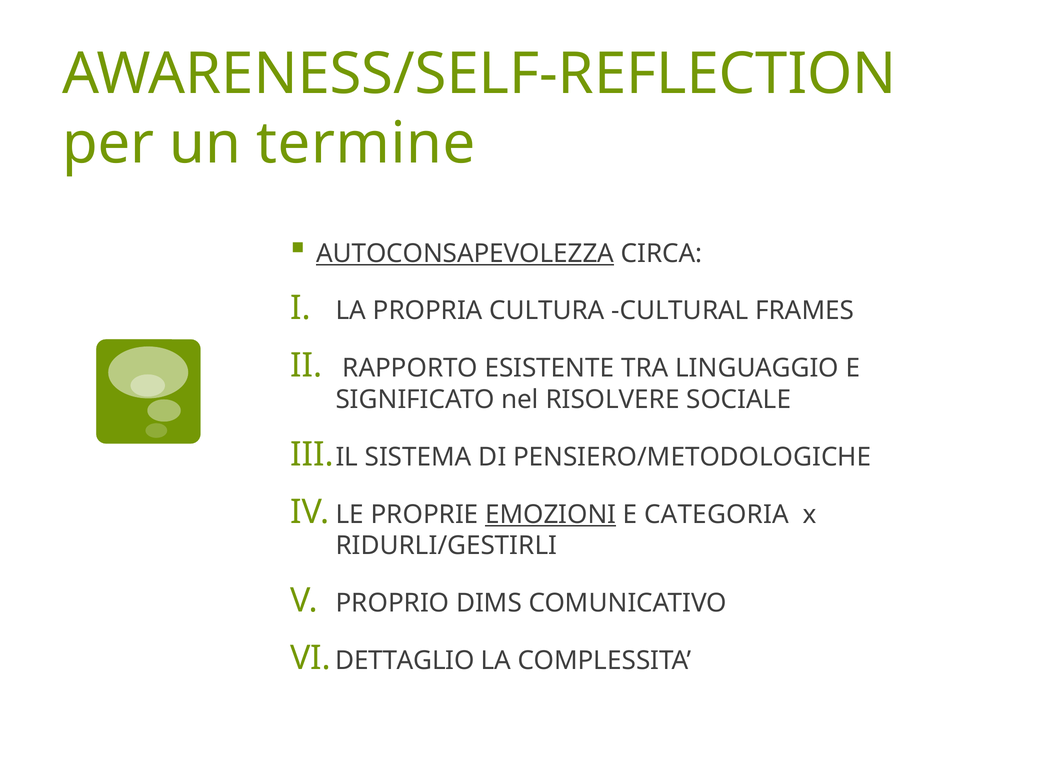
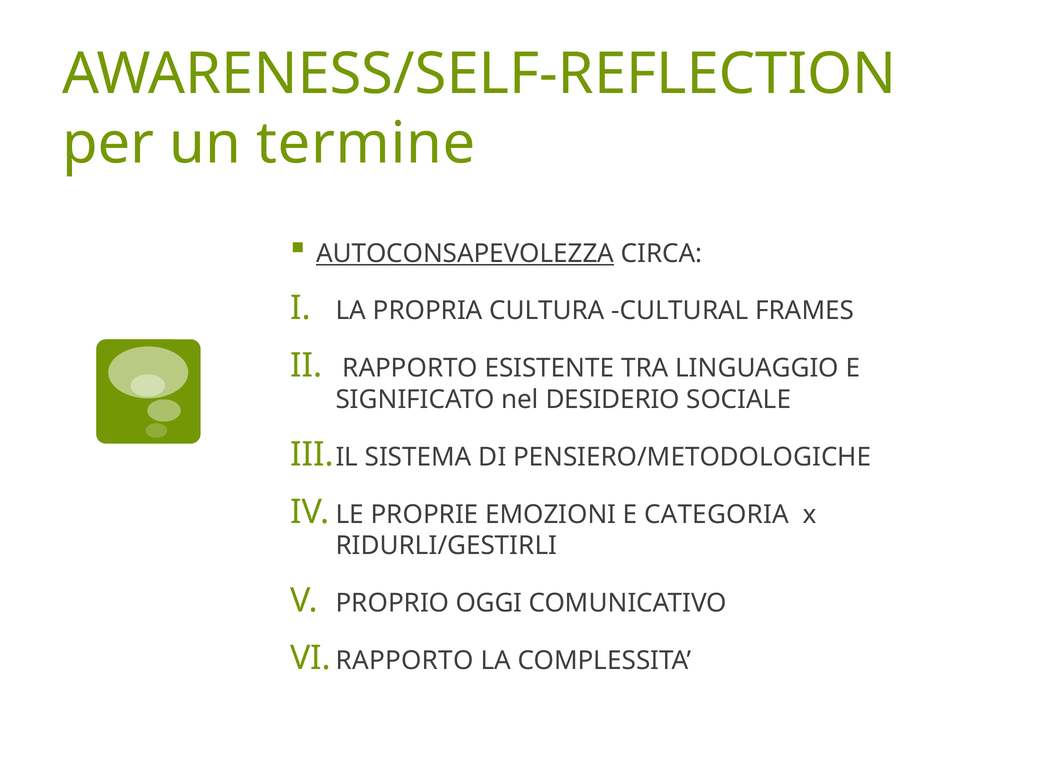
RISOLVERE: RISOLVERE -> DESIDERIO
EMOZIONI underline: present -> none
DIMS: DIMS -> OGGI
DETTAGLIO at (405, 661): DETTAGLIO -> RAPPORTO
